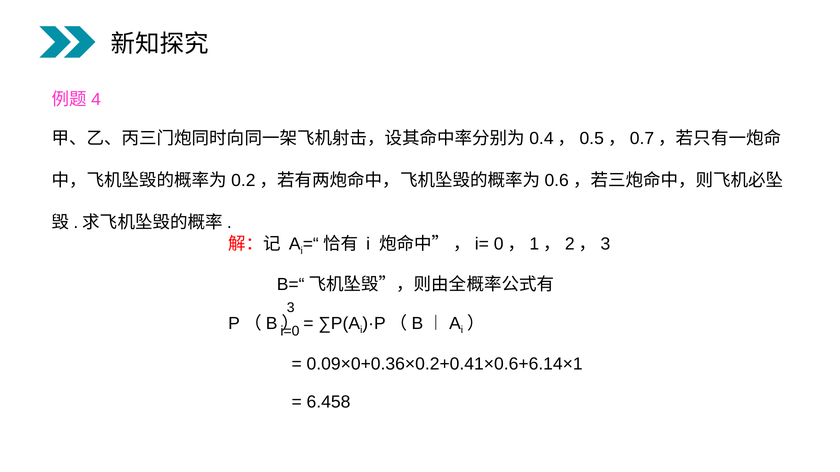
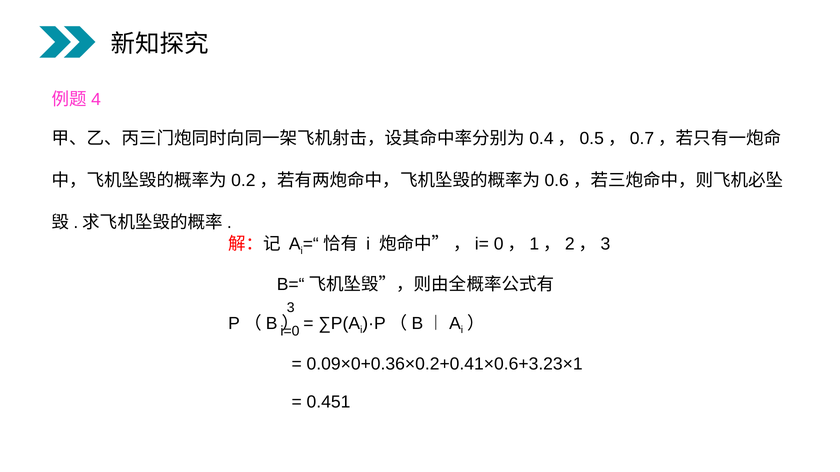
0.09×0+0.36×0.2+0.41×0.6+6.14×1: 0.09×0+0.36×0.2+0.41×0.6+6.14×1 -> 0.09×0+0.36×0.2+0.41×0.6+3.23×1
6.458: 6.458 -> 0.451
